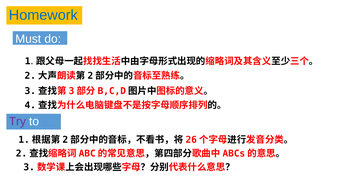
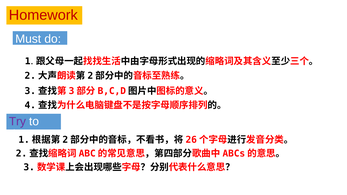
Homework colour: blue -> red
